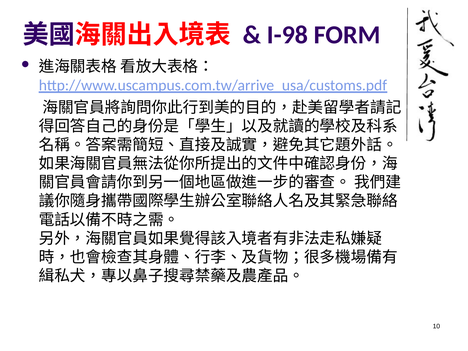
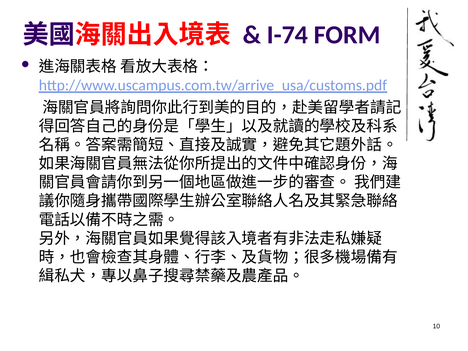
I-98: I-98 -> I-74
